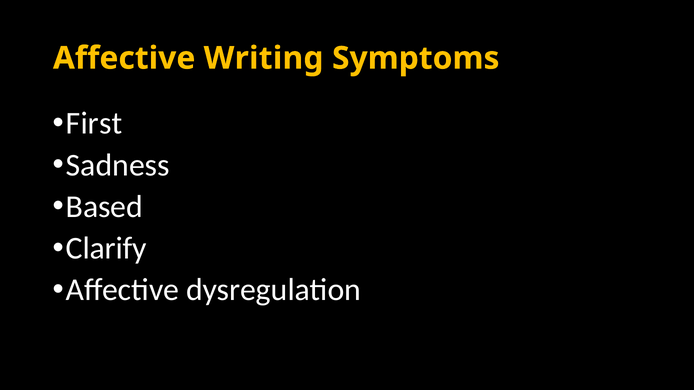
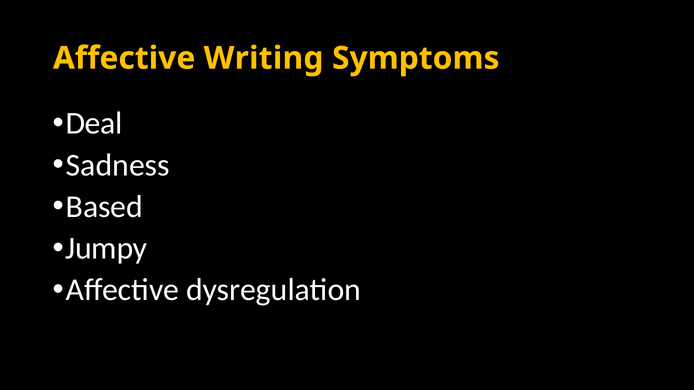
First: First -> Deal
Clarify: Clarify -> Jumpy
